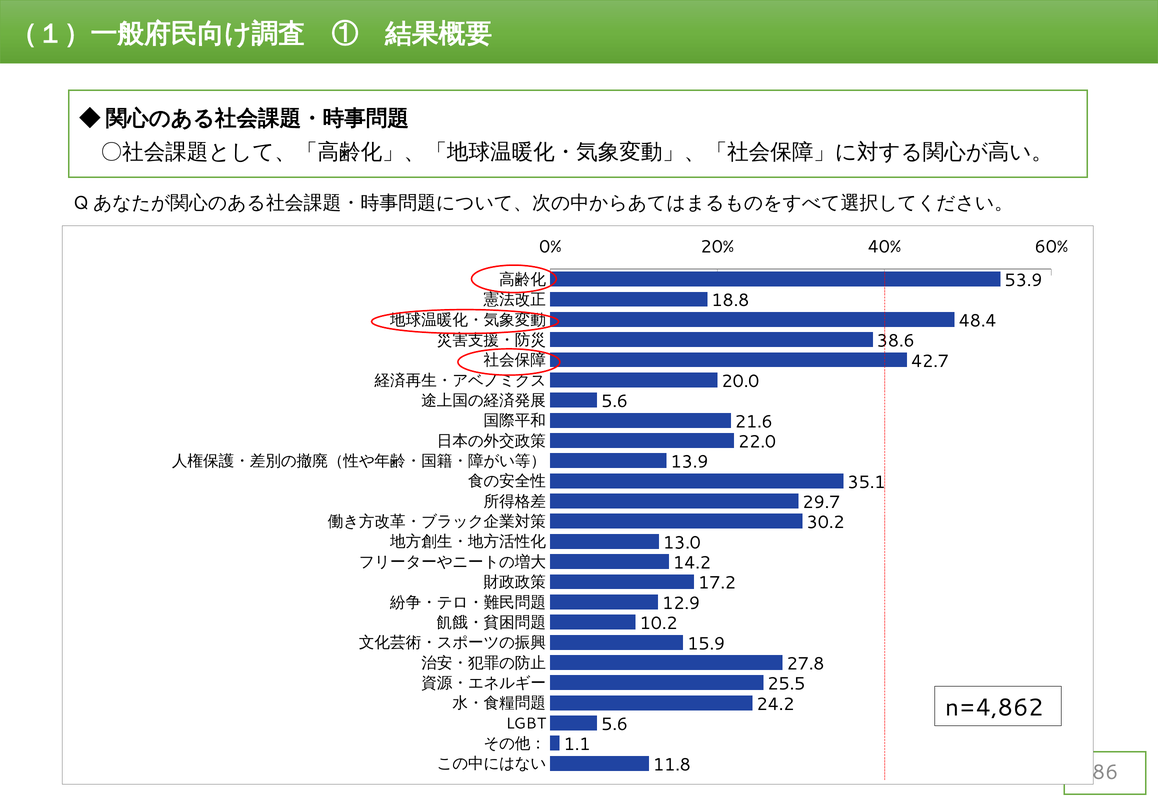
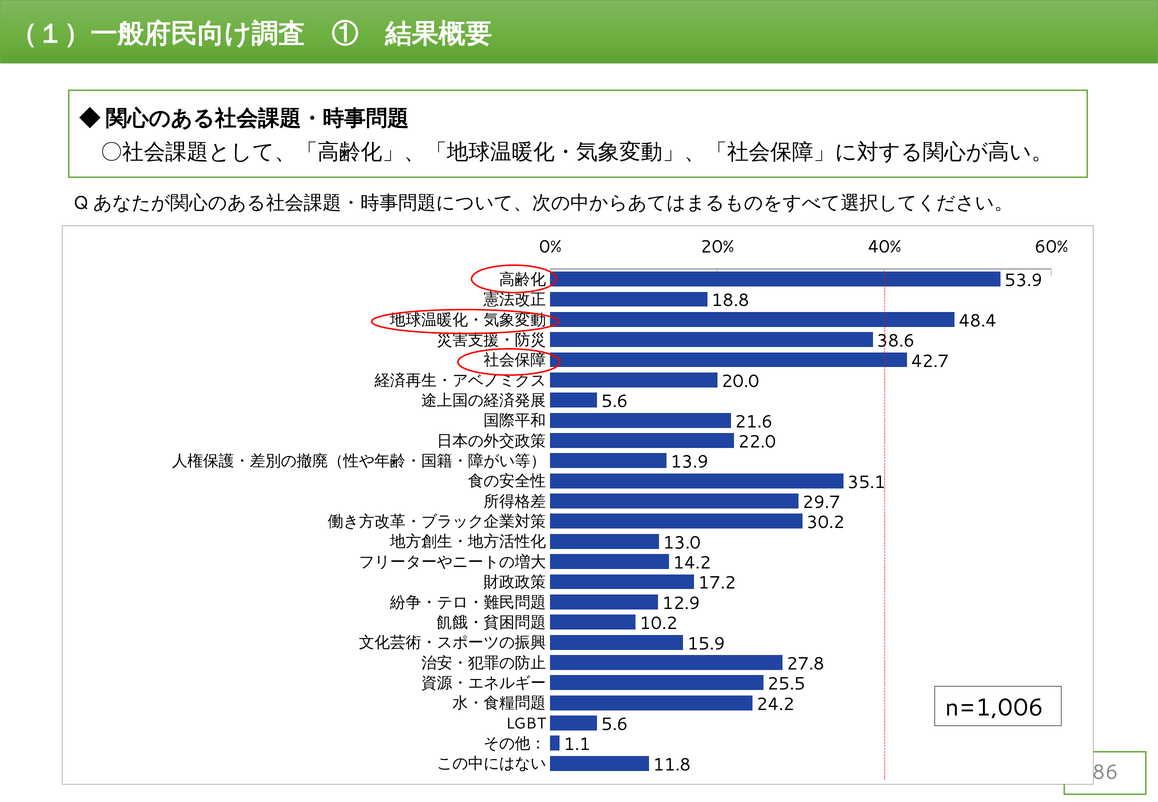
n=4,862: n=4,862 -> n=1,006
